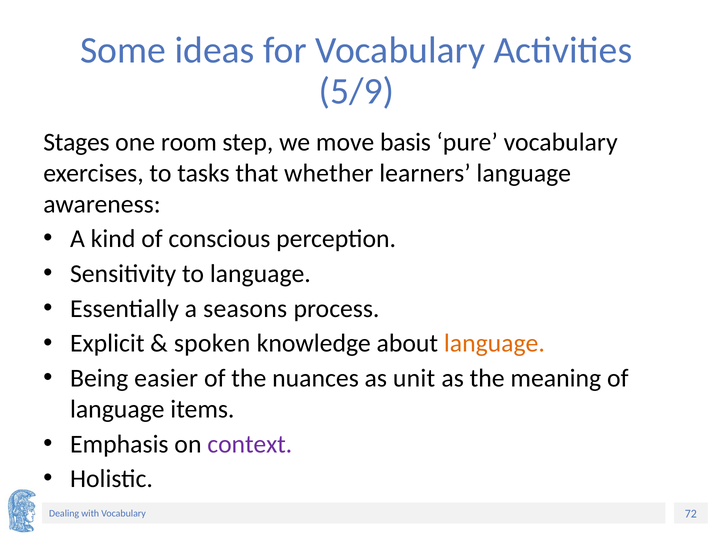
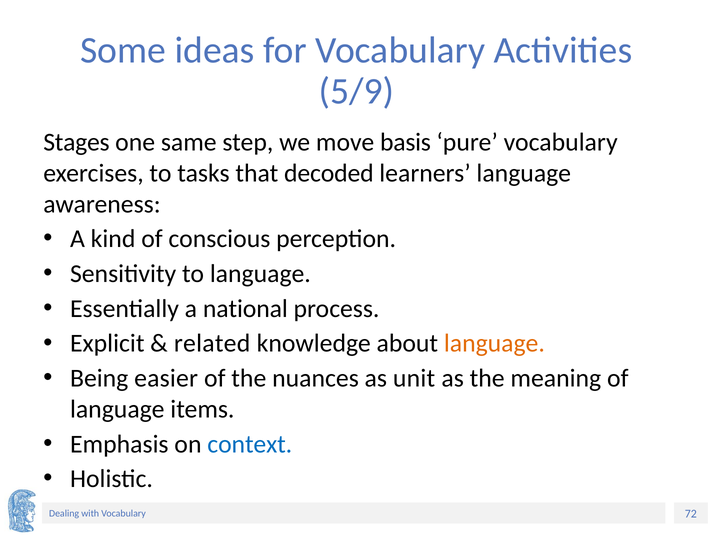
room: room -> same
whether: whether -> decoded
seasons: seasons -> national
spoken: spoken -> related
context colour: purple -> blue
